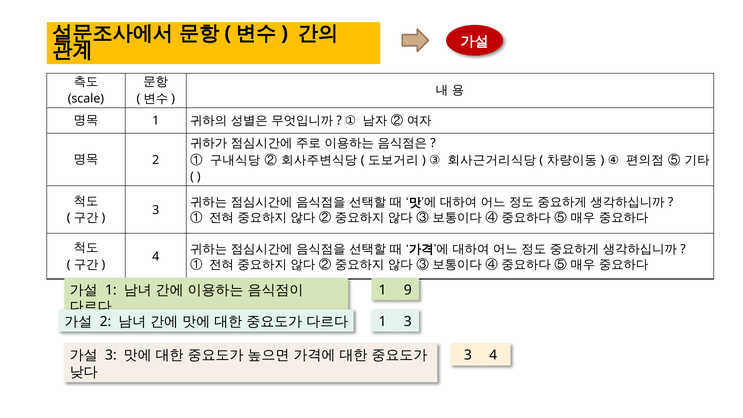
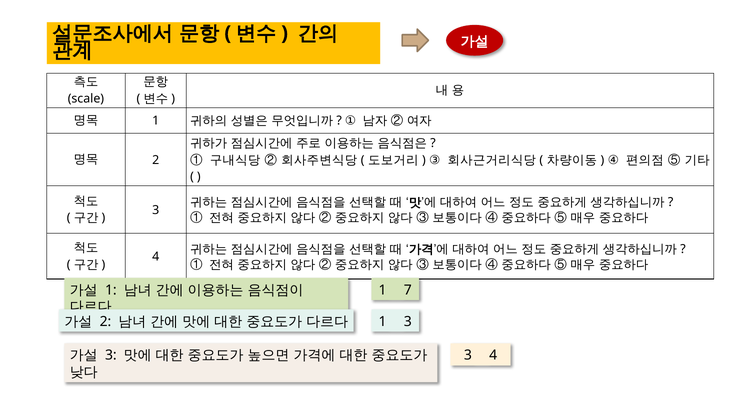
9: 9 -> 7
